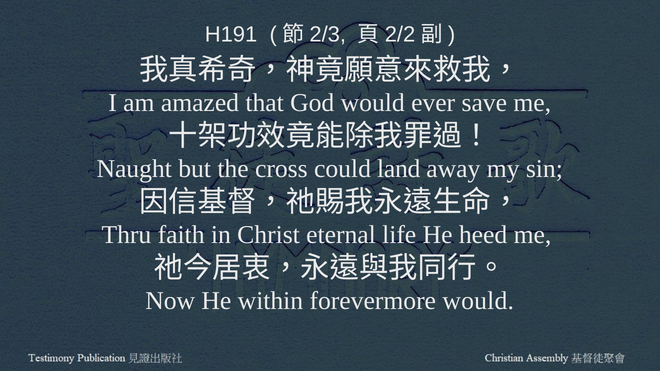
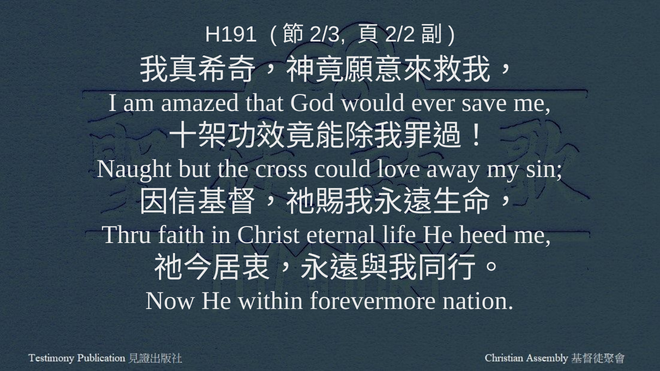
land: land -> love
forevermore would: would -> nation
